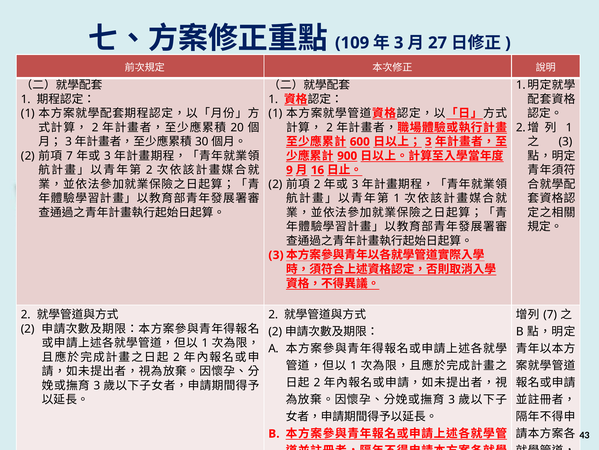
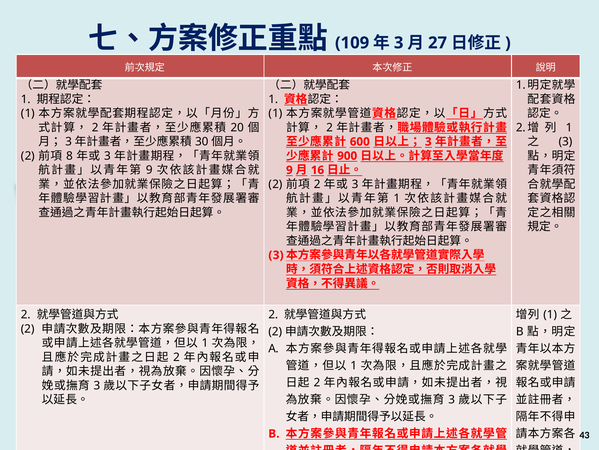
7 at (69, 156): 7 -> 8
2 at (149, 170): 2 -> 9
7 at (550, 314): 7 -> 1
